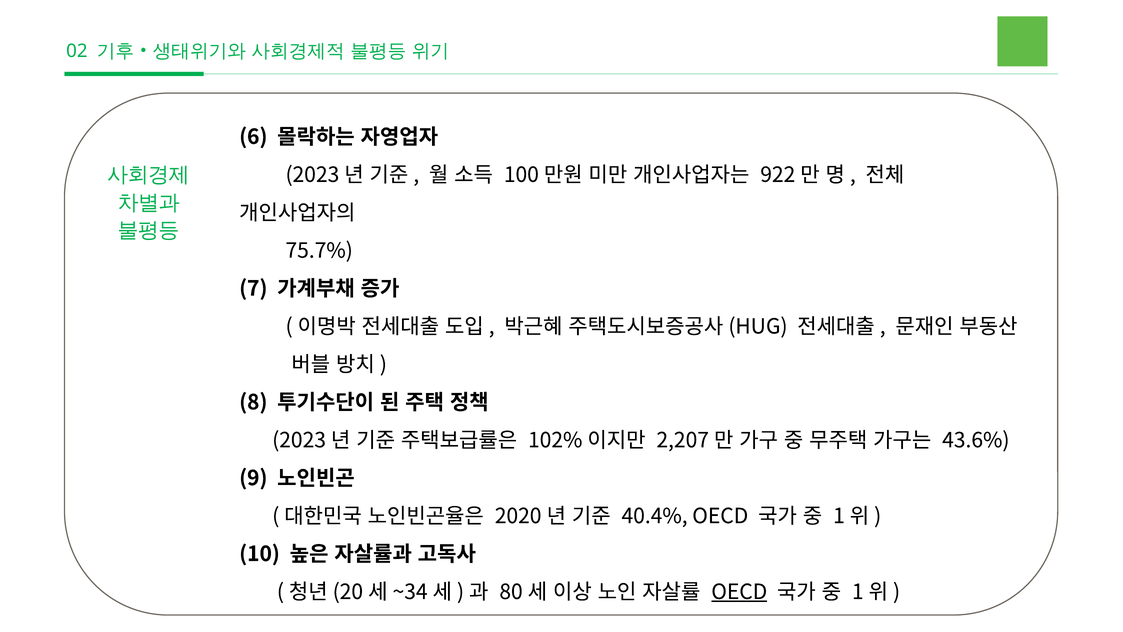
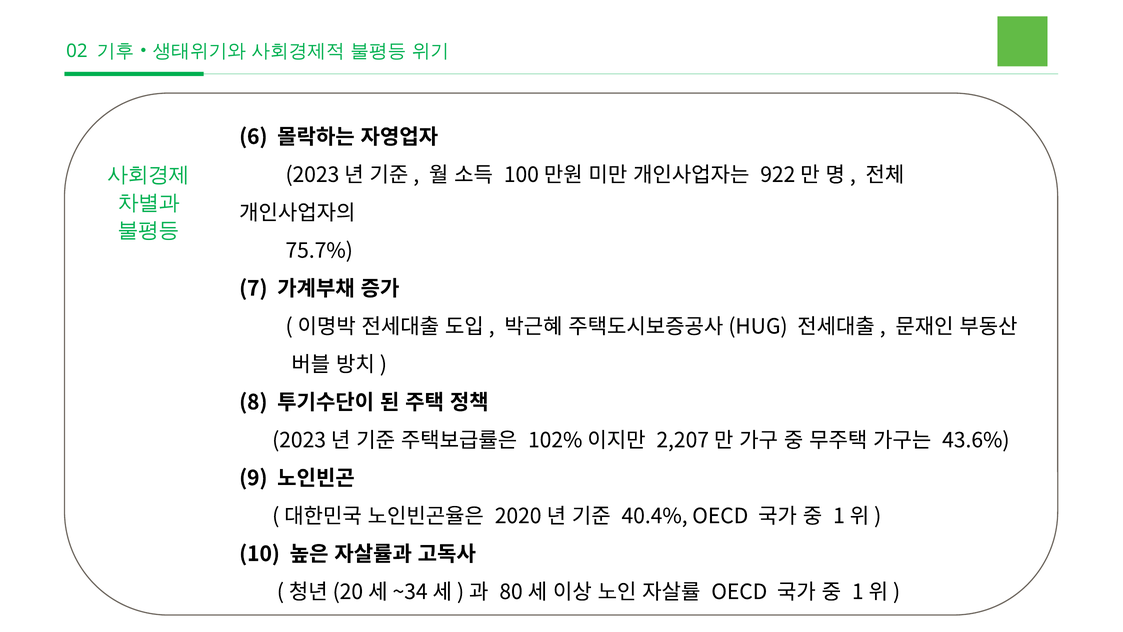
OECD at (739, 592) underline: present -> none
